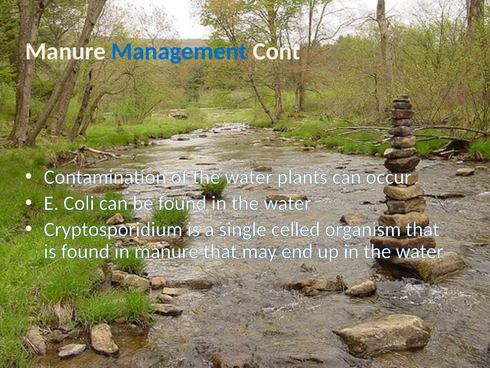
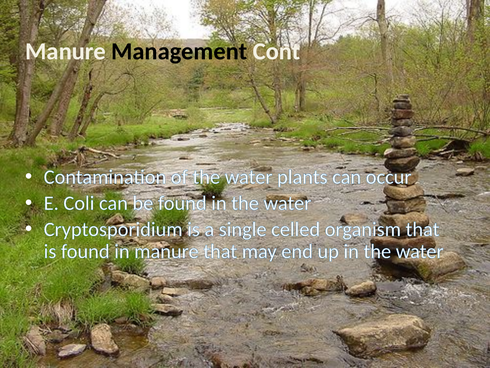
Management colour: blue -> black
